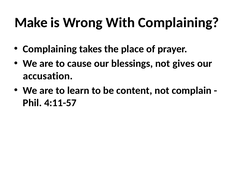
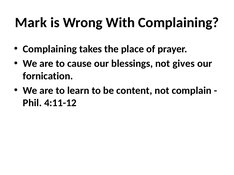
Make: Make -> Mark
accusation: accusation -> fornication
4:11-57: 4:11-57 -> 4:11-12
